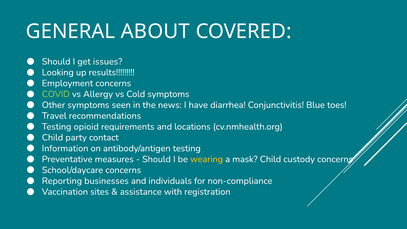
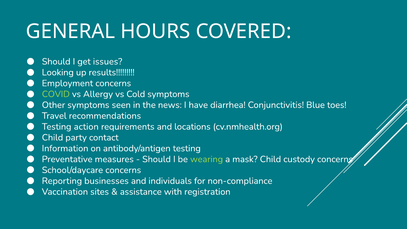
ABOUT: ABOUT -> HOURS
opioid: opioid -> action
wearing colour: yellow -> light green
